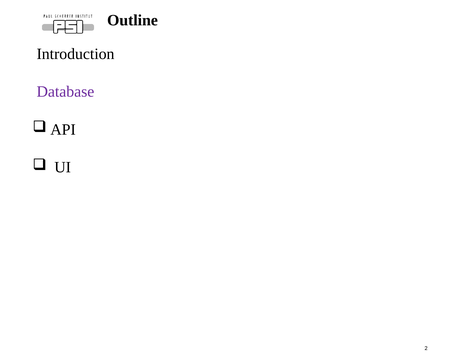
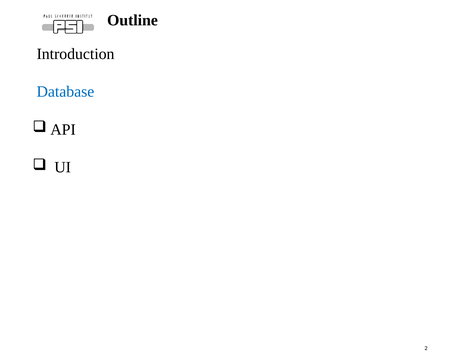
Database colour: purple -> blue
